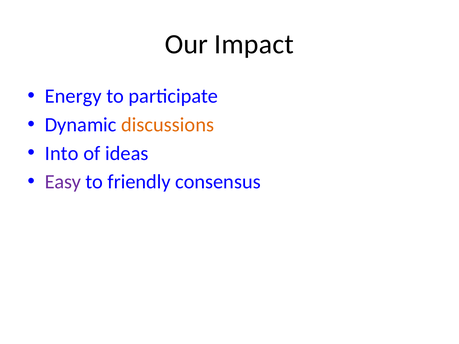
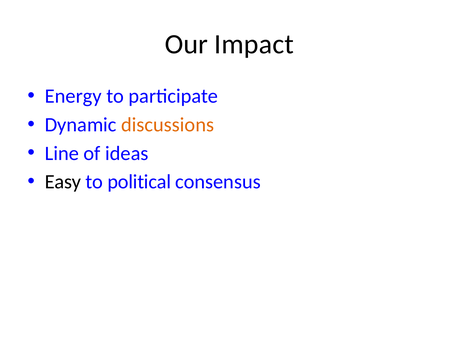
Into: Into -> Line
Easy colour: purple -> black
friendly: friendly -> political
